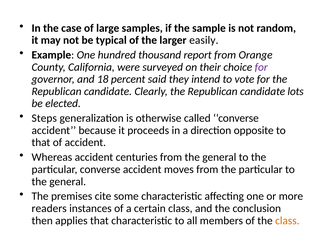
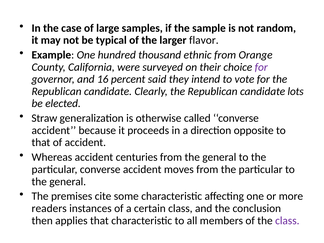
easily: easily -> flavor
report: report -> ethnic
18: 18 -> 16
Steps: Steps -> Straw
class at (287, 221) colour: orange -> purple
